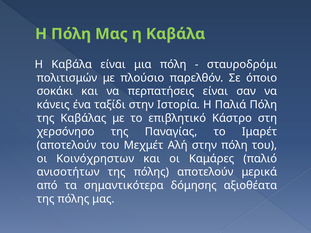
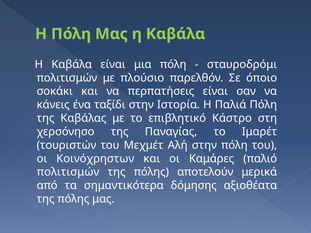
αποτελούν at (66, 145): αποτελούν -> τουριστών
ανισοτήτων at (68, 172): ανισοτήτων -> πολιτισμών
